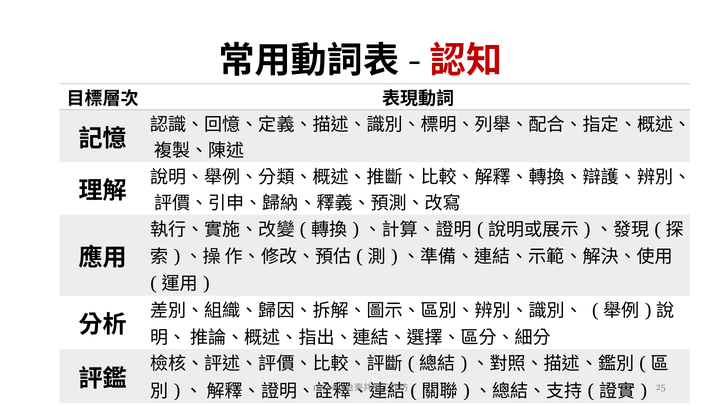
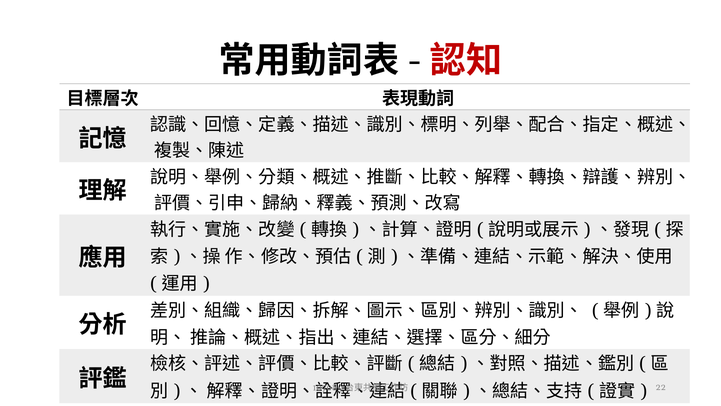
25: 25 -> 22
